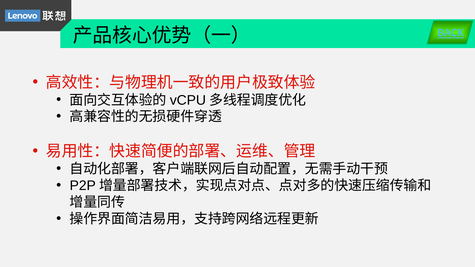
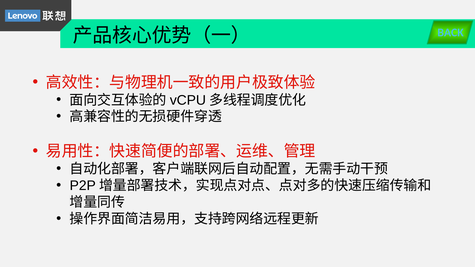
BACK underline: present -> none
